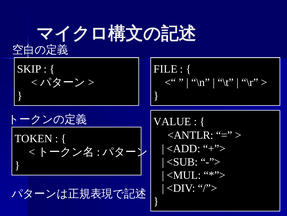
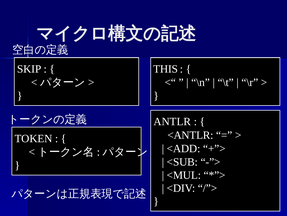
FILE: FILE -> THIS
VALUE: VALUE -> ANTLR
